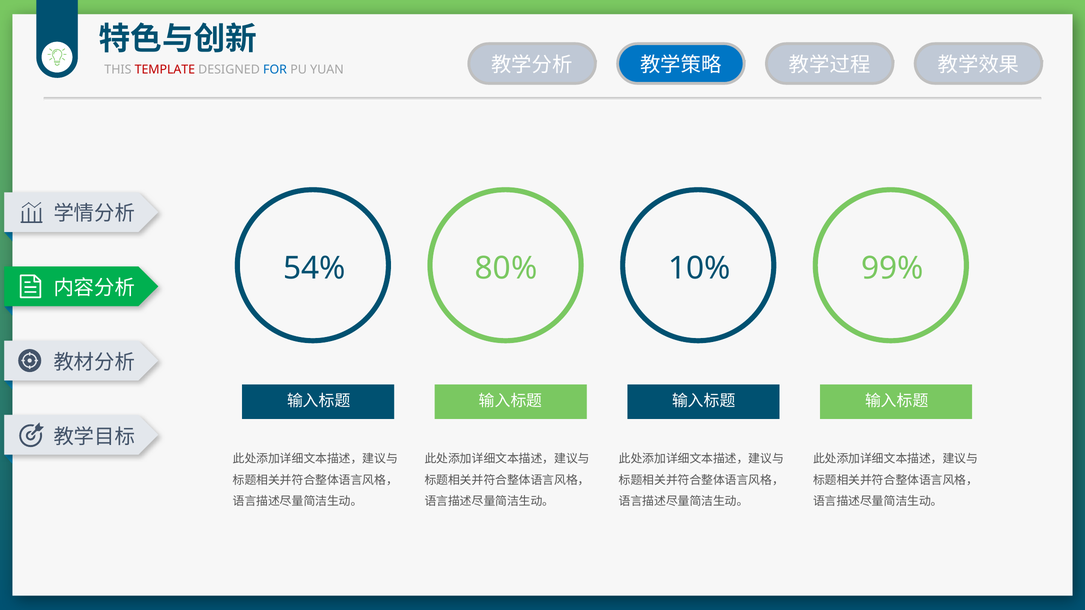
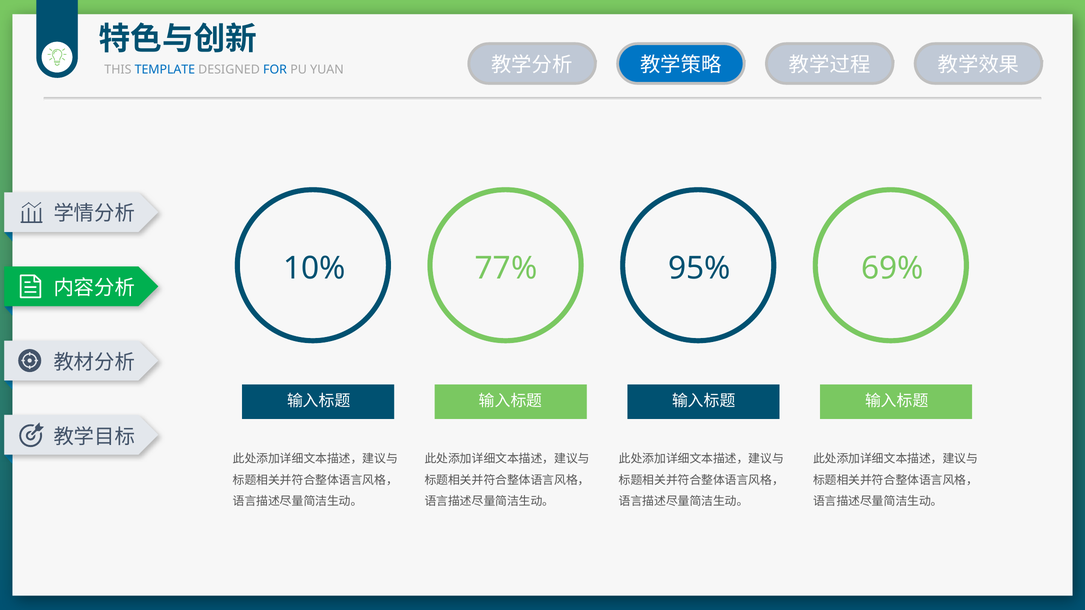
TEMPLATE colour: red -> blue
54%: 54% -> 10%
80%: 80% -> 77%
10%: 10% -> 95%
99%: 99% -> 69%
